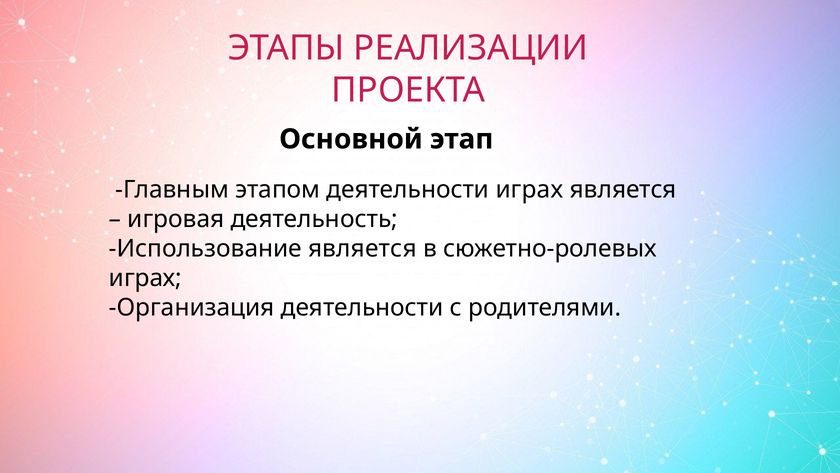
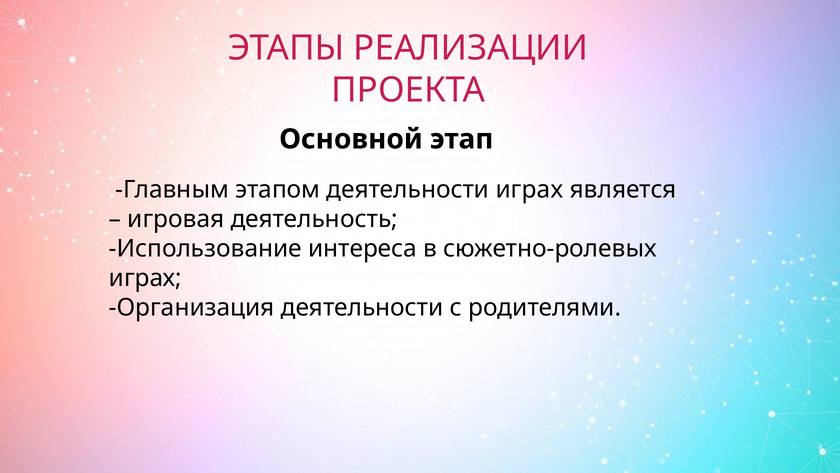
Использование является: является -> интереса
